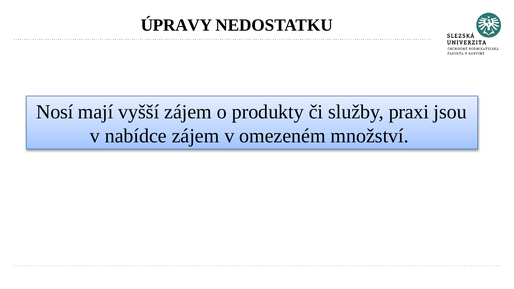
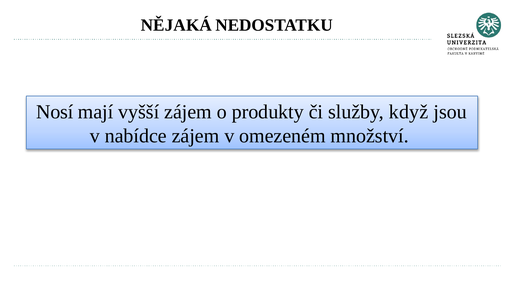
ÚPRAVY: ÚPRAVY -> NĚJAKÁ
praxi: praxi -> když
